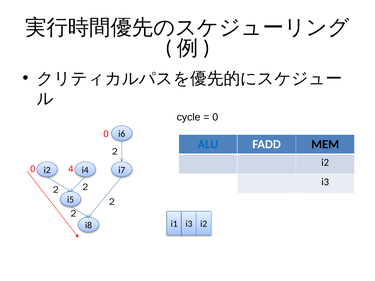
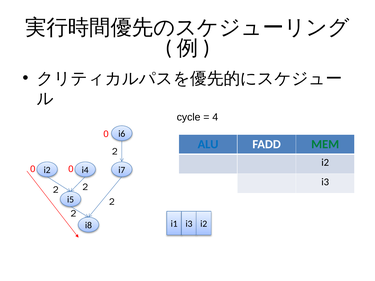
0 at (215, 117): 0 -> 4
MEM colour: black -> green
4 at (71, 169): 4 -> 0
